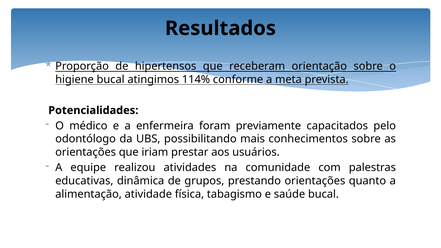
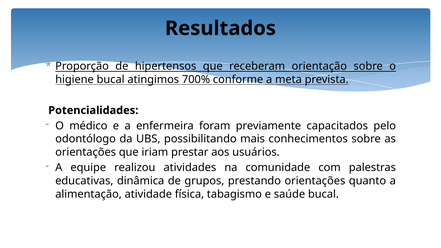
114%: 114% -> 700%
